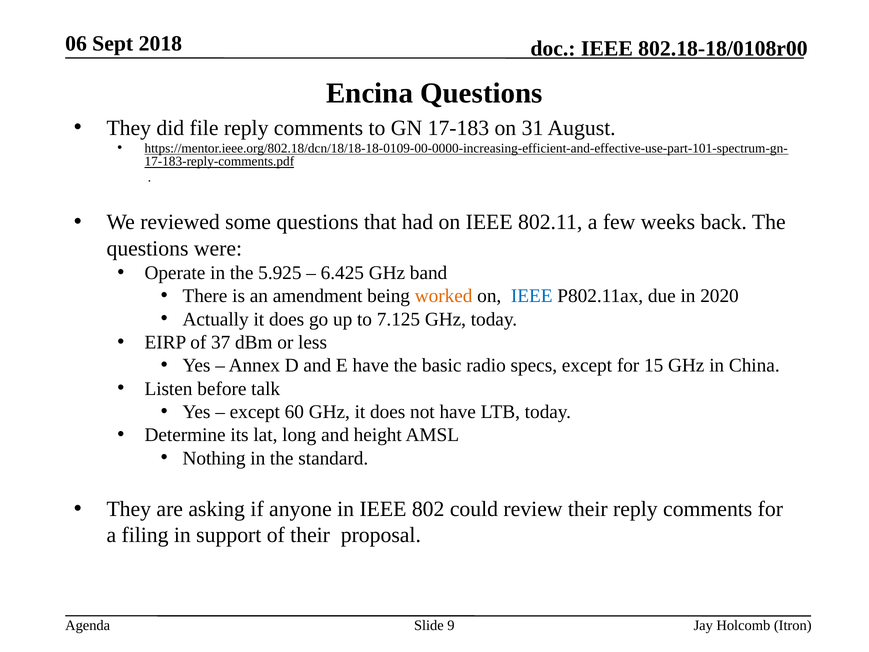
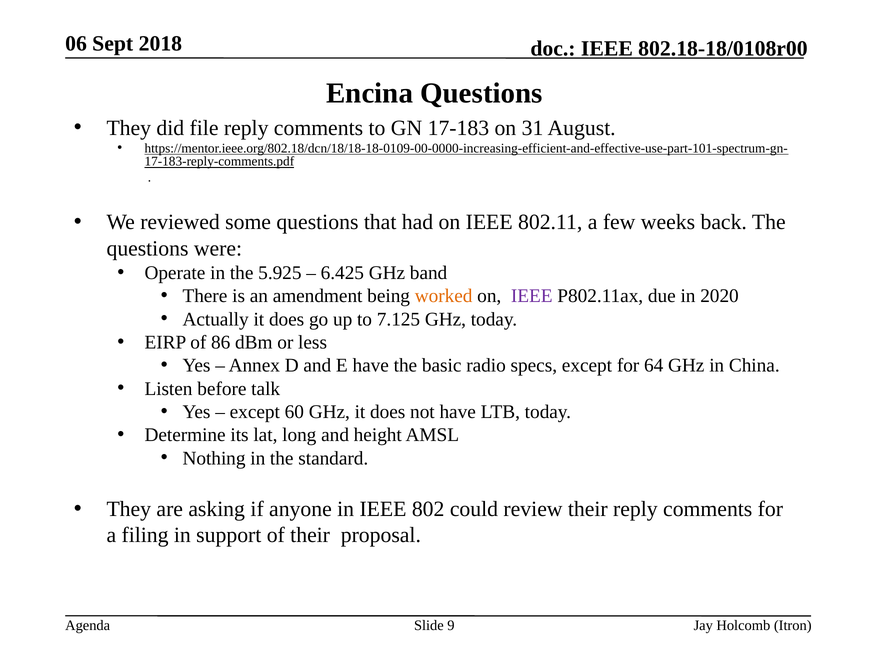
IEEE at (532, 296) colour: blue -> purple
37: 37 -> 86
15: 15 -> 64
